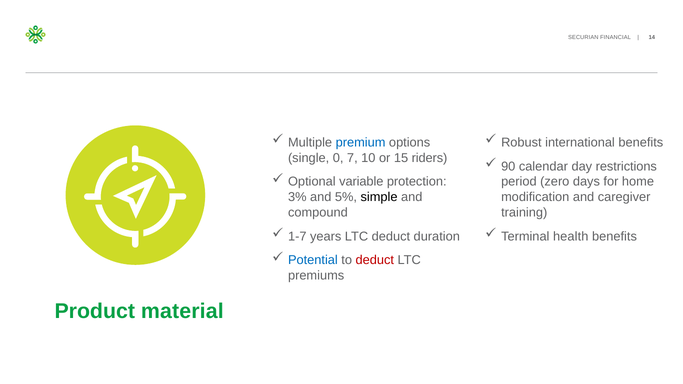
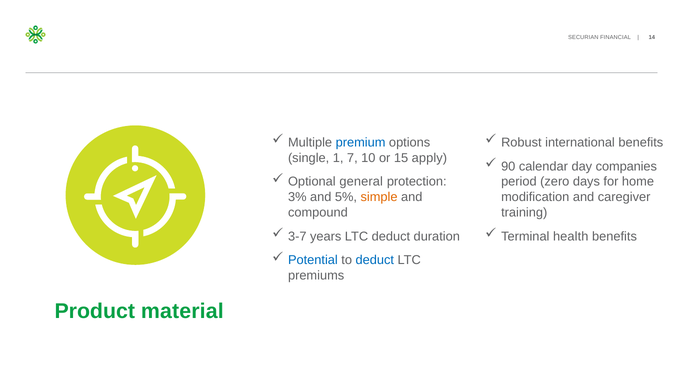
0: 0 -> 1
riders: riders -> apply
restrictions: restrictions -> companies
variable: variable -> general
simple colour: black -> orange
1-7: 1-7 -> 3-7
deduct at (375, 260) colour: red -> blue
